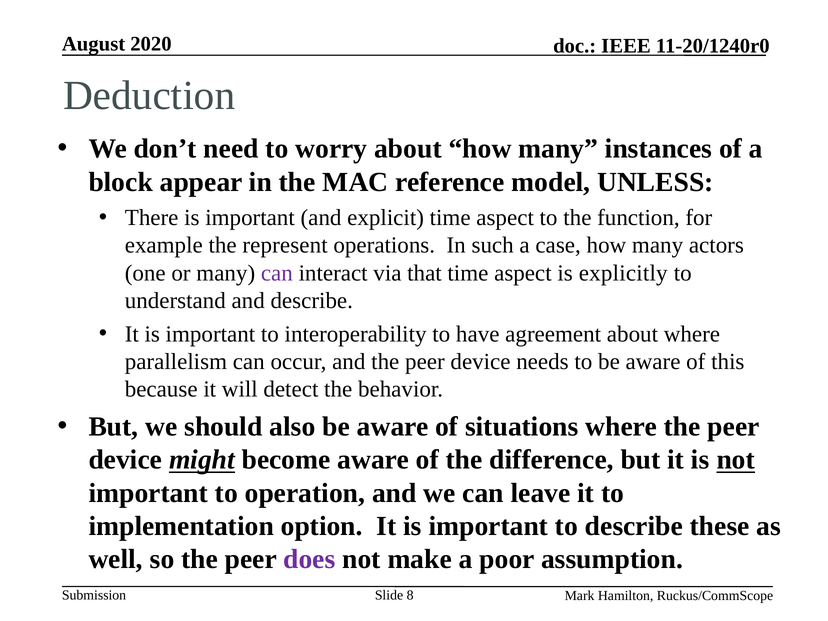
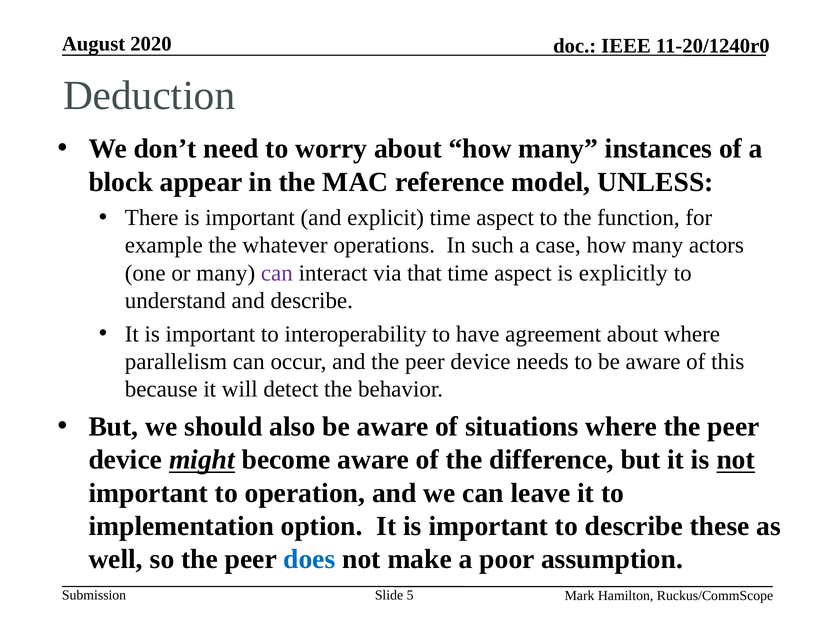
represent: represent -> whatever
does colour: purple -> blue
8: 8 -> 5
